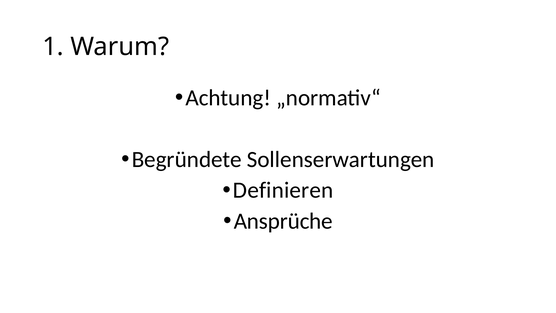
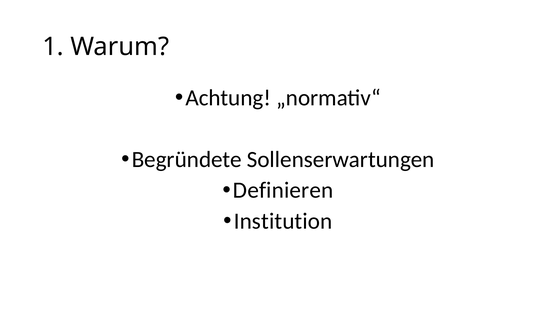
Ansprüche: Ansprüche -> Institution
